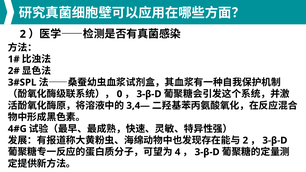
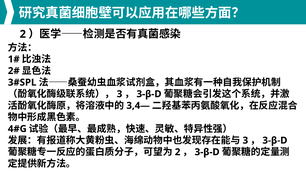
0 at (119, 94): 0 -> 3
2 at (245, 141): 2 -> 3
4 at (178, 152): 4 -> 2
